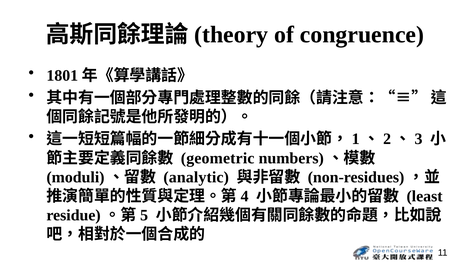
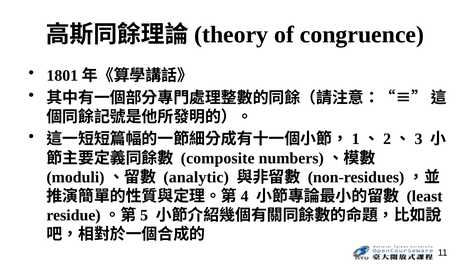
geometric: geometric -> composite
